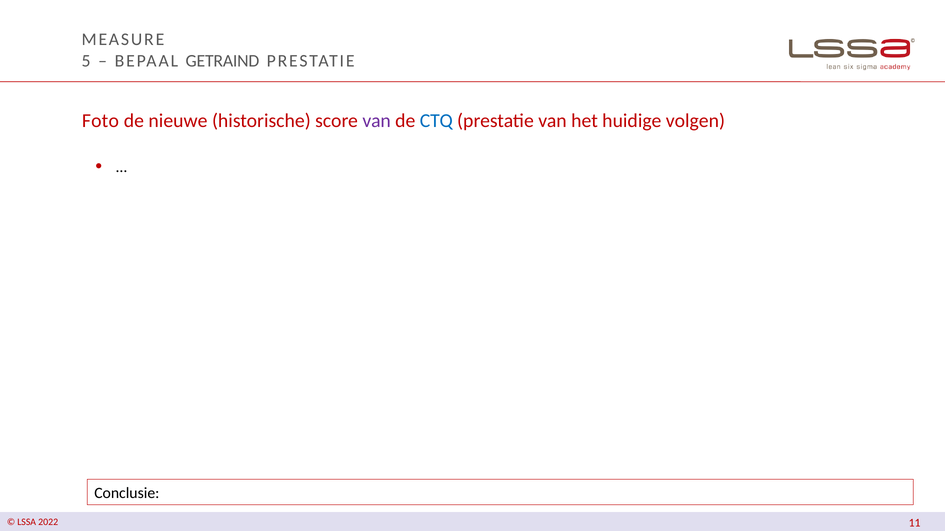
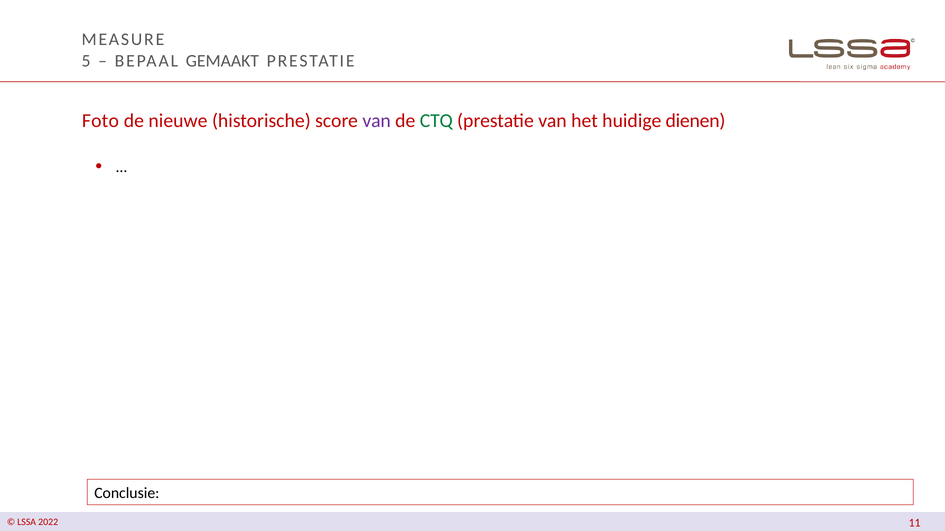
GETRAIND: GETRAIND -> GEMAAKT
CTQ colour: blue -> green
volgen: volgen -> dienen
